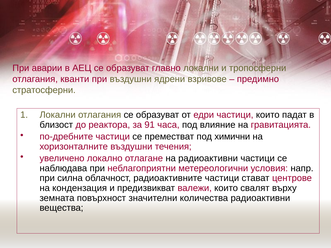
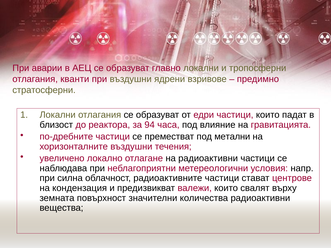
91: 91 -> 94
химични: химични -> метални
